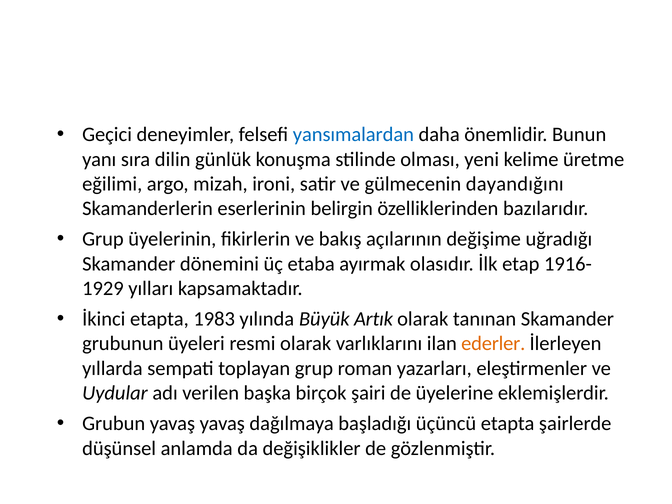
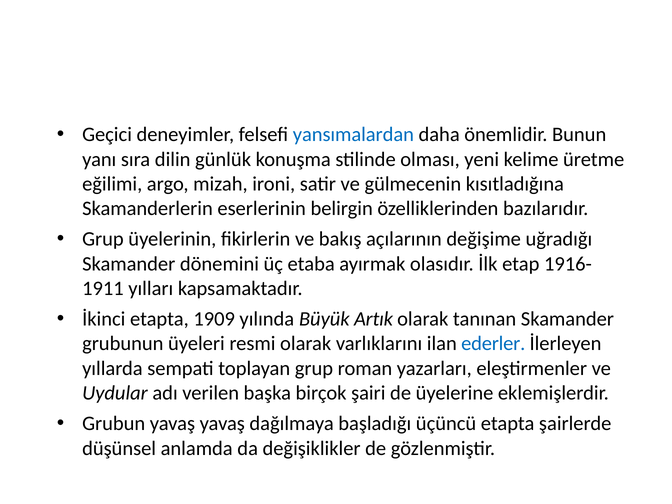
dayandığını: dayandığını -> kısıtladığına
1929: 1929 -> 1911
1983: 1983 -> 1909
ederler colour: orange -> blue
